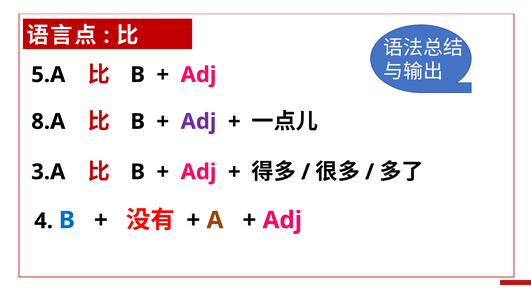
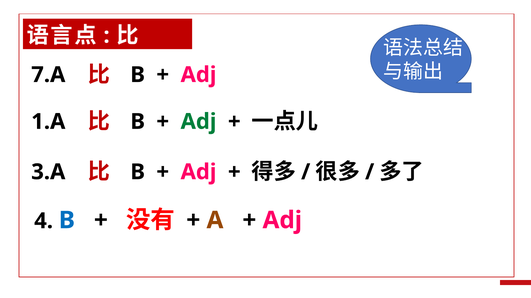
5.A: 5.A -> 7.A
8.A: 8.A -> 1.A
Adj at (199, 122) colour: purple -> green
